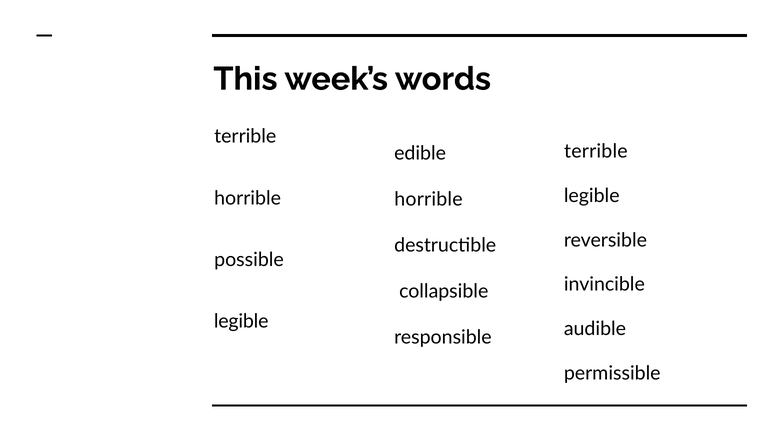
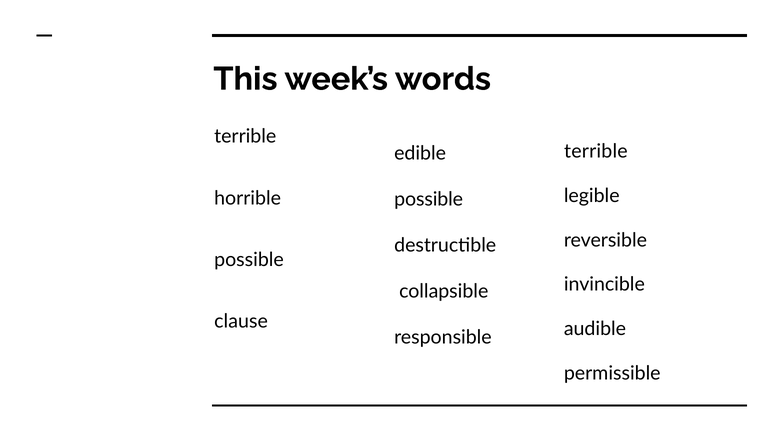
horrible at (428, 199): horrible -> possible
legible at (241, 322): legible -> clause
